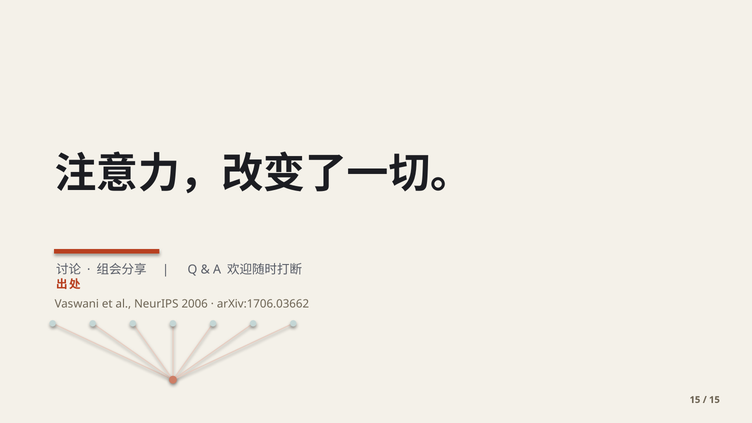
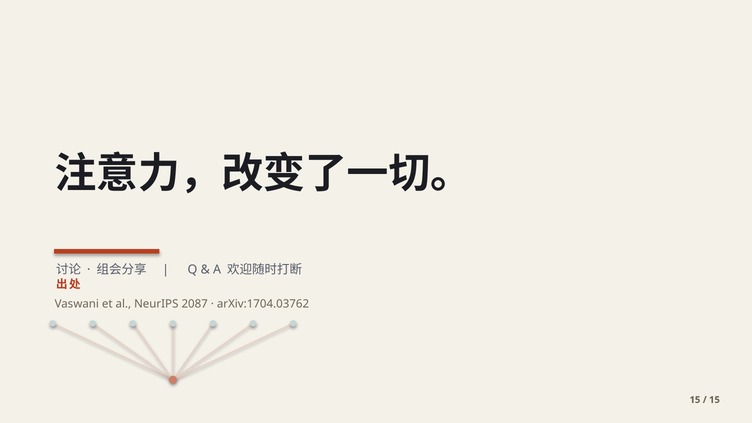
2006: 2006 -> 2087
arXiv:1706.03662: arXiv:1706.03662 -> arXiv:1704.03762
